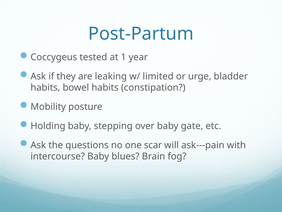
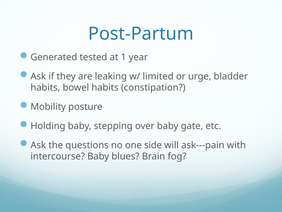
Coccygeus: Coccygeus -> Generated
scar: scar -> side
